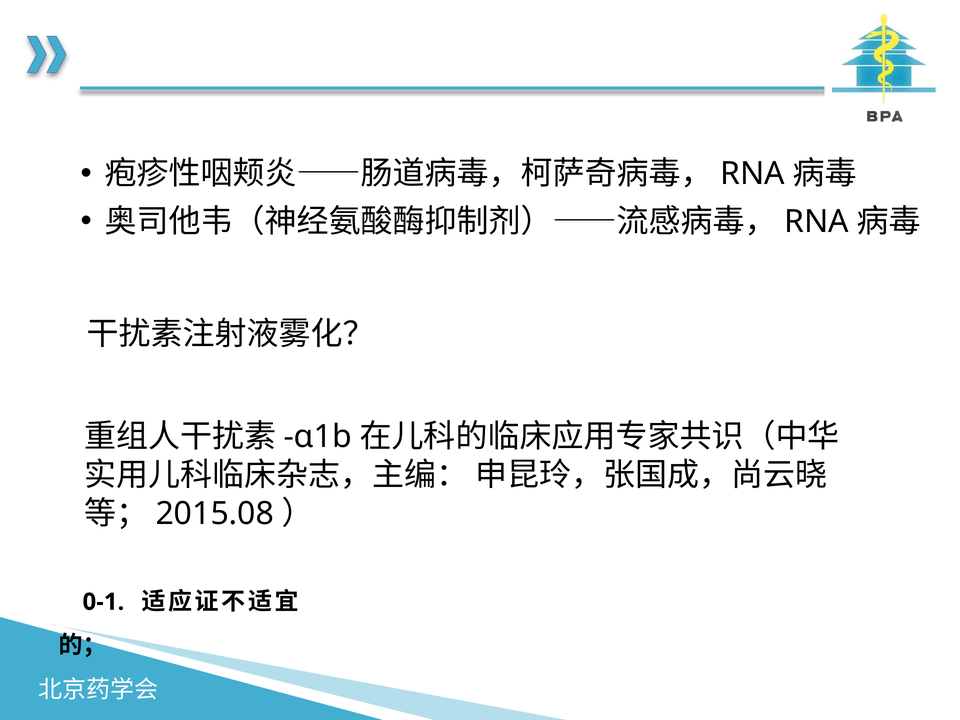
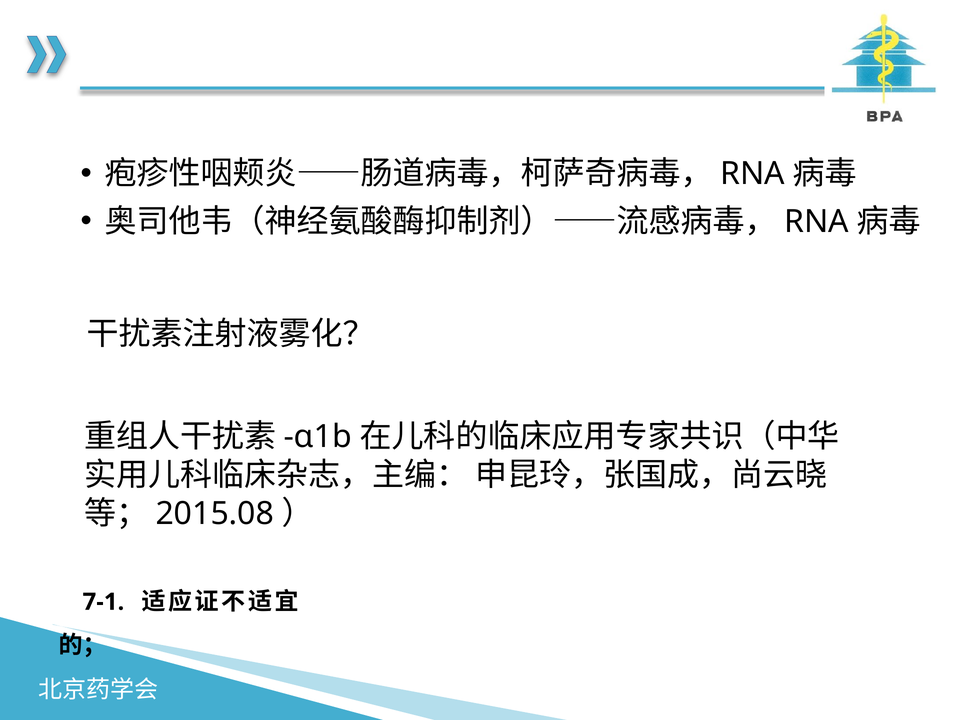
0-1: 0-1 -> 7-1
